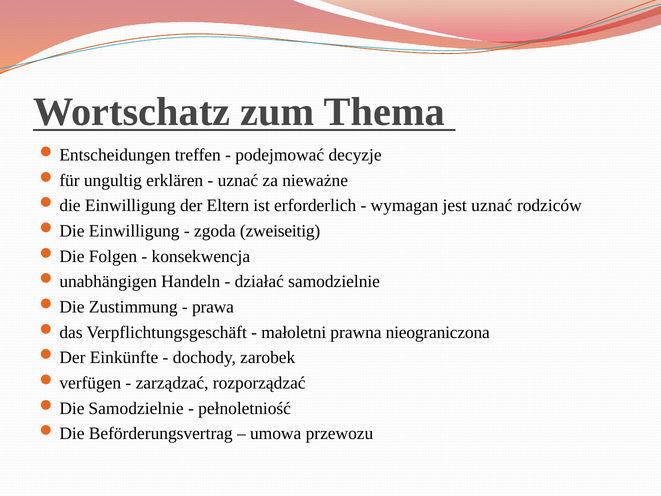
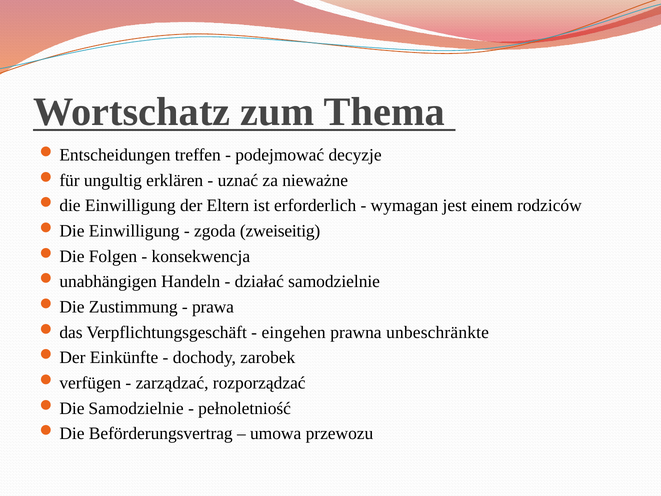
jest uznać: uznać -> einem
małoletni: małoletni -> eingehen
nieograniczona: nieograniczona -> unbeschränkte
